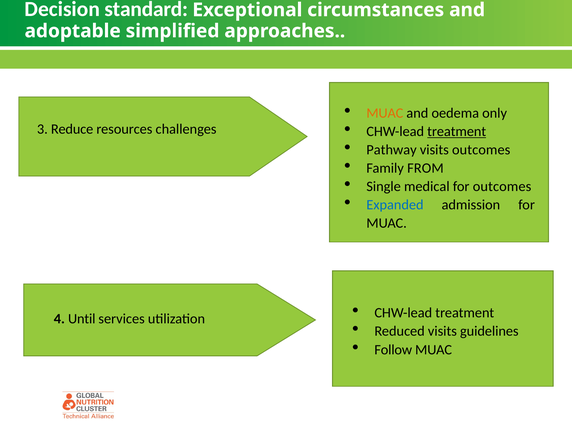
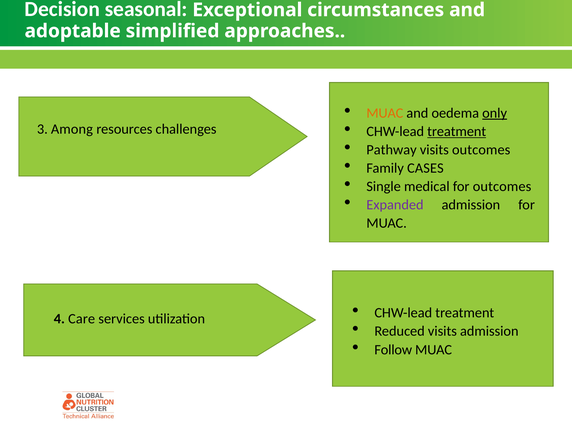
standard: standard -> seasonal
only underline: none -> present
Reduce: Reduce -> Among
FROM: FROM -> CASES
Expanded colour: blue -> purple
Until: Until -> Care
visits guidelines: guidelines -> admission
